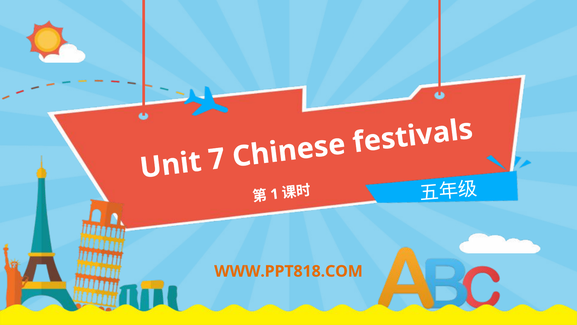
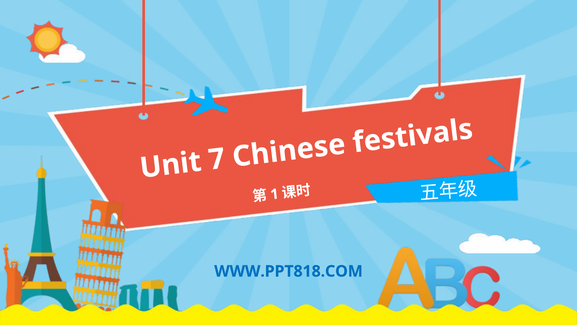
WWW.PPT818.COM colour: orange -> blue
